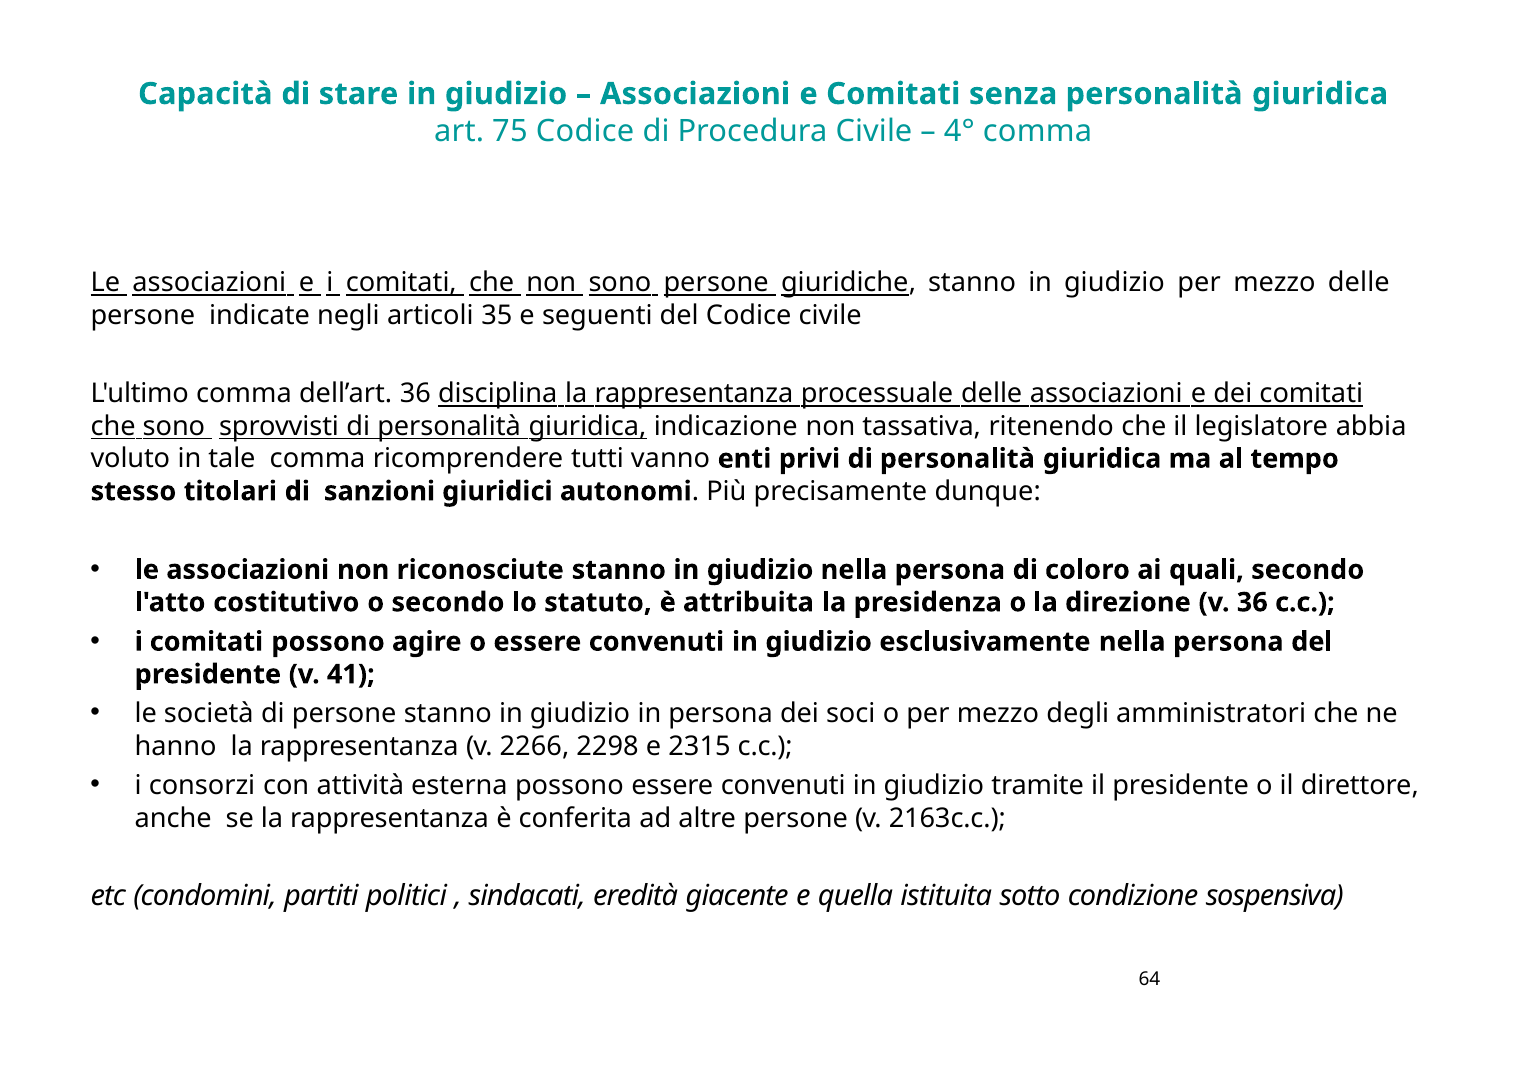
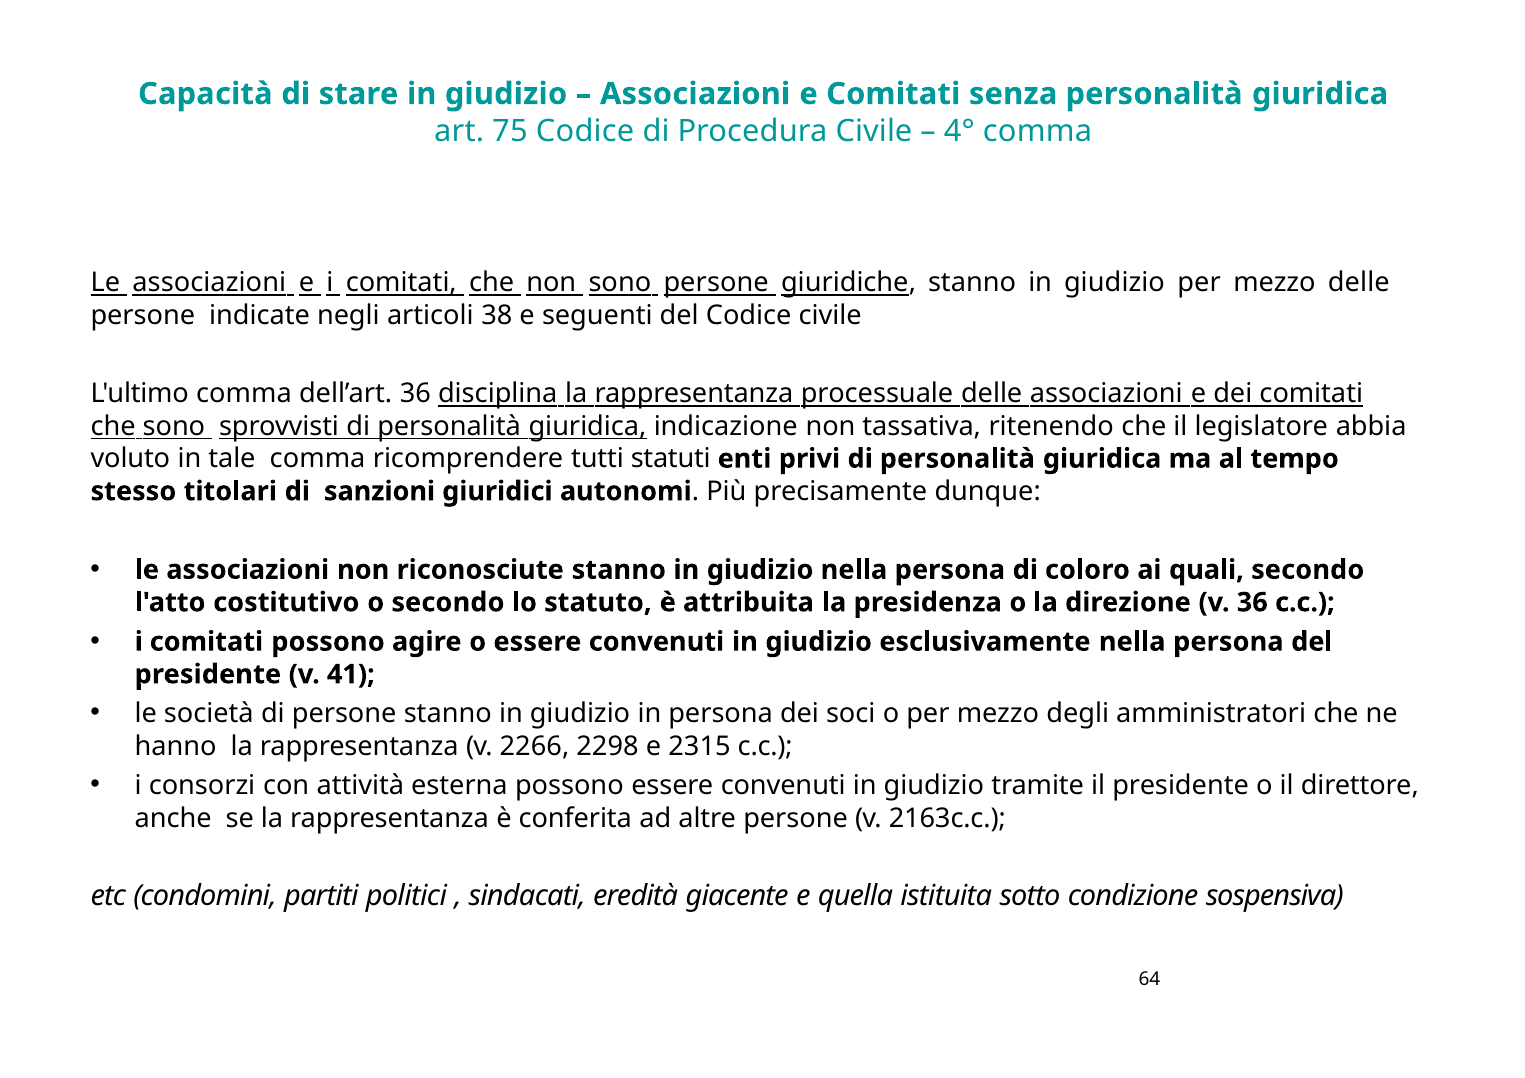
35: 35 -> 38
vanno: vanno -> statuti
